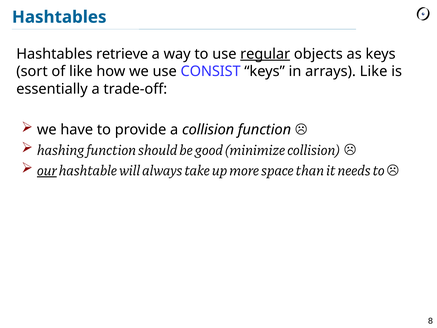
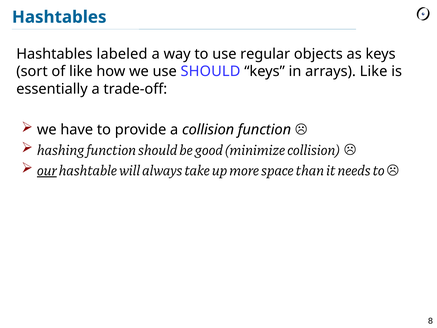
retrieve: retrieve -> labeled
regular underline: present -> none
use CONSIST: CONSIST -> SHOULD
